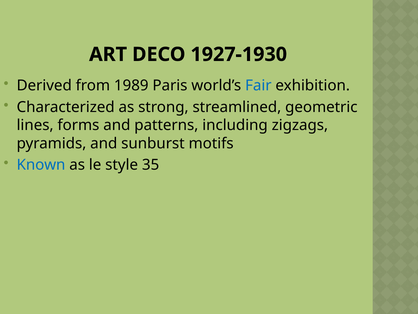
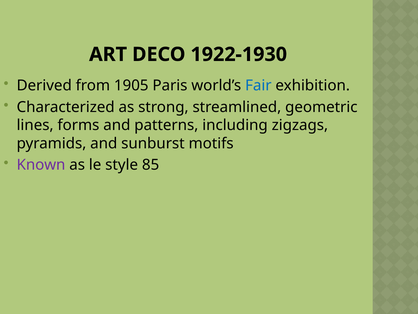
1927-1930: 1927-1930 -> 1922-1930
1989: 1989 -> 1905
Known colour: blue -> purple
35: 35 -> 85
